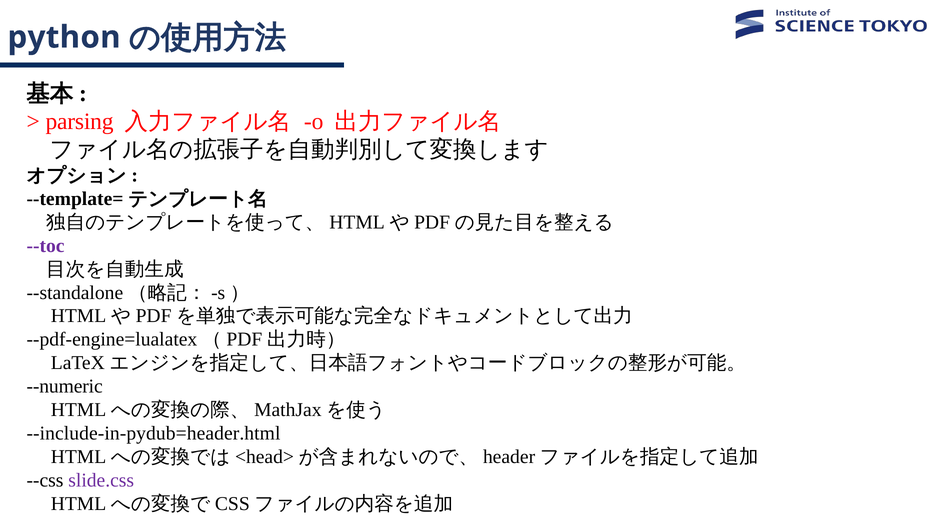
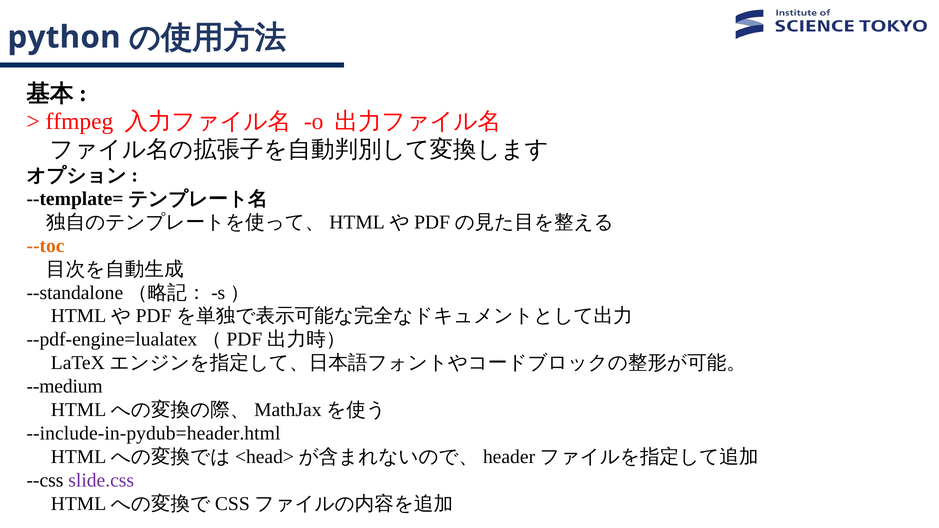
parsing: parsing -> ffmpeg
--toc colour: purple -> orange
--numeric: --numeric -> --medium
